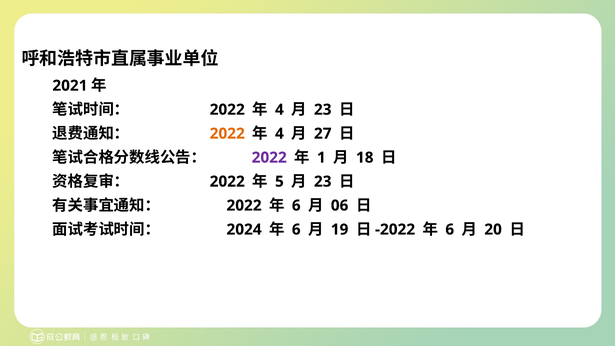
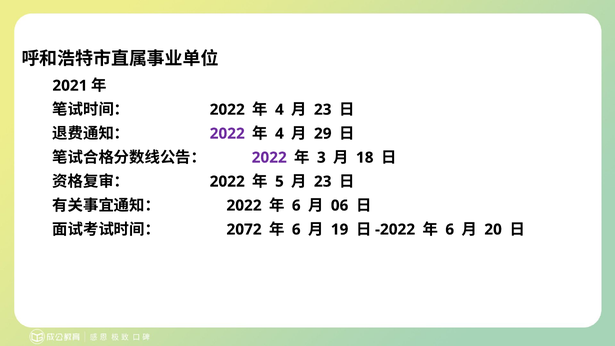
2022 at (227, 134) colour: orange -> purple
27: 27 -> 29
1: 1 -> 3
2024: 2024 -> 2072
